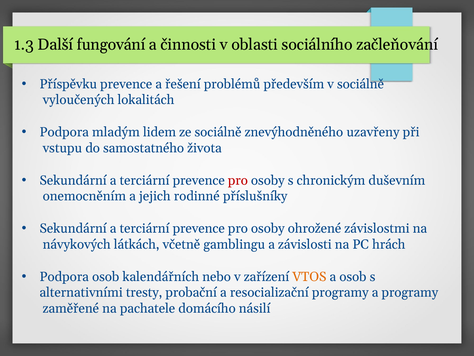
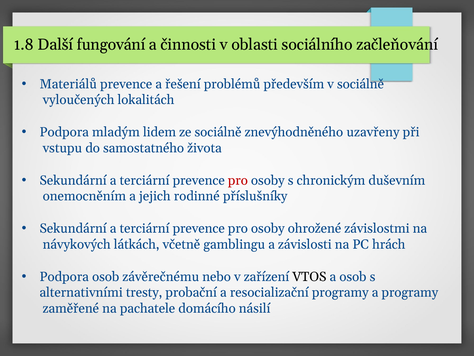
1.3: 1.3 -> 1.8
Příspěvku: Příspěvku -> Materiálů
kalendářních: kalendářních -> závěrečnému
VTOS colour: orange -> black
